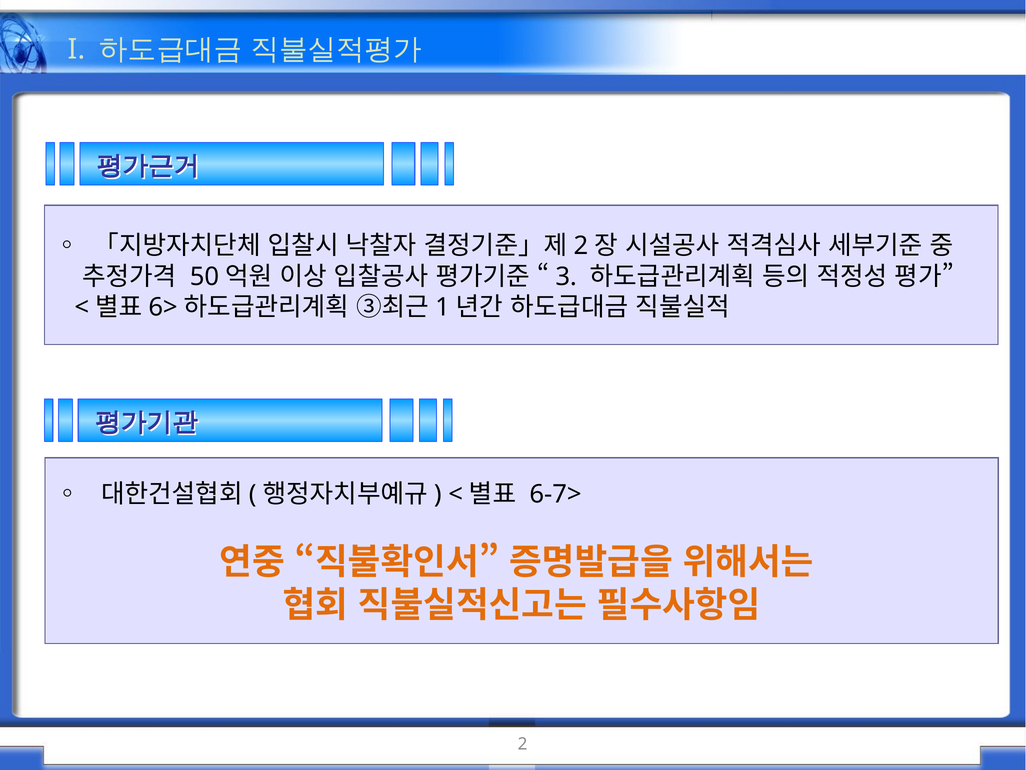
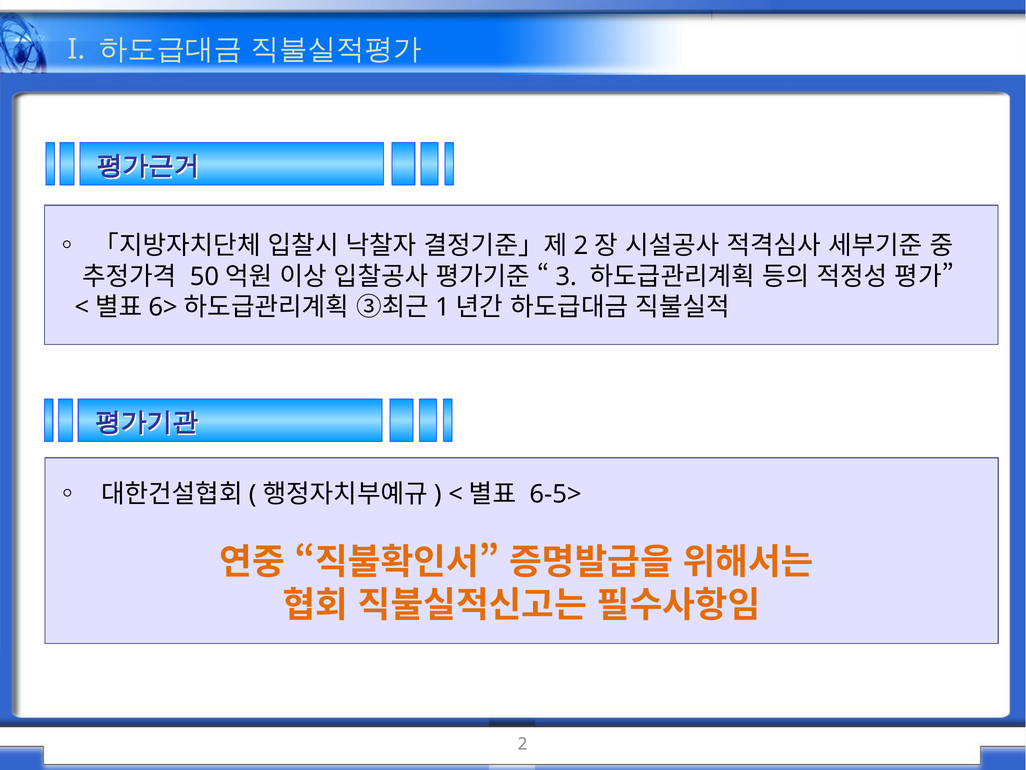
6-7>: 6-7> -> 6-5>
